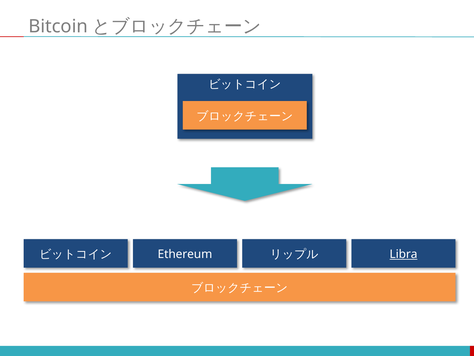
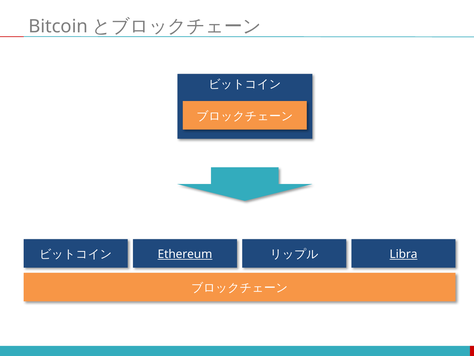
Ethereum underline: none -> present
